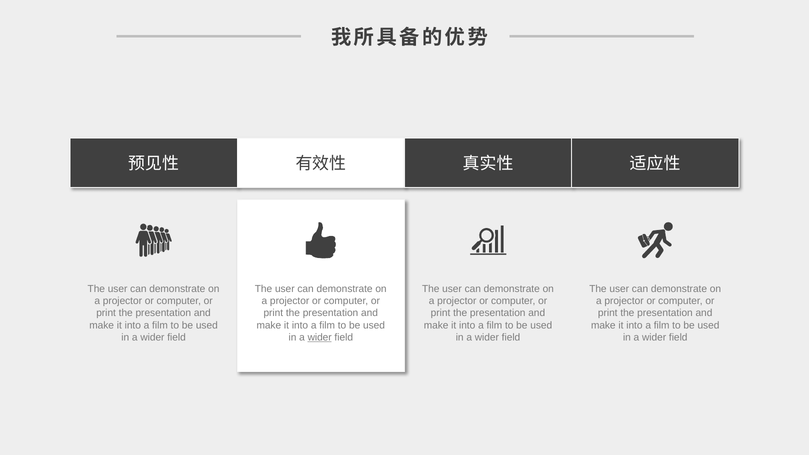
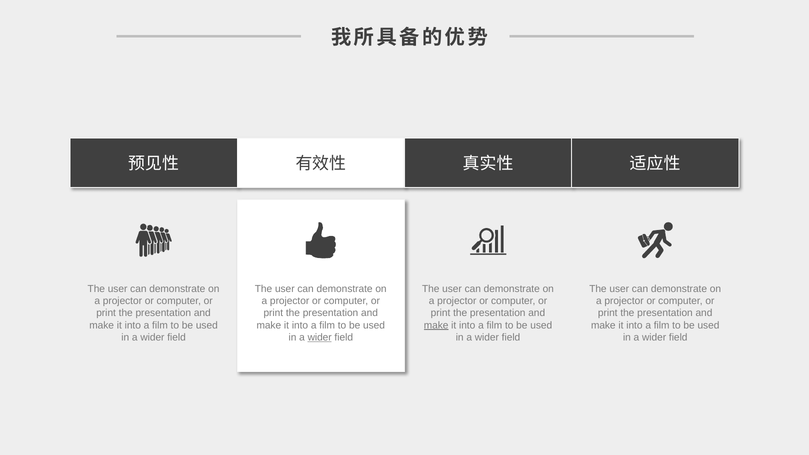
make at (436, 325) underline: none -> present
